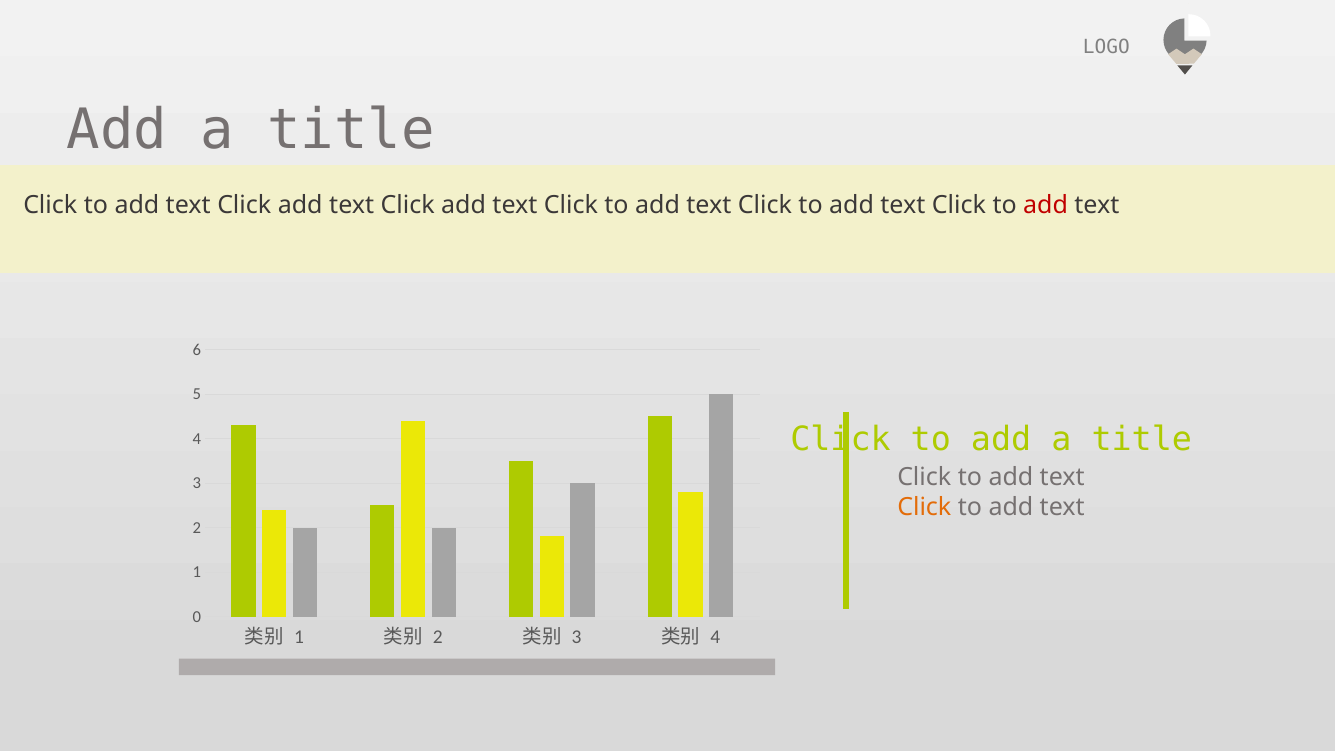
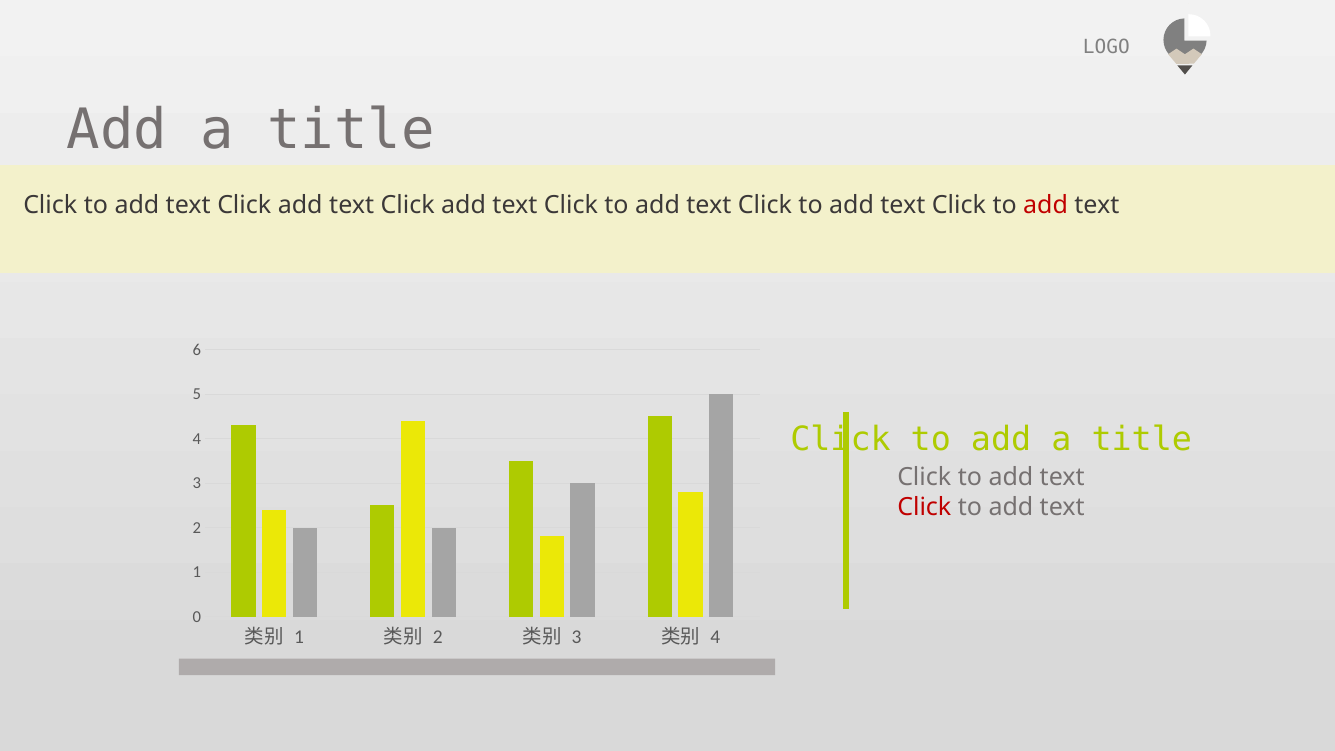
Click at (924, 507) colour: orange -> red
